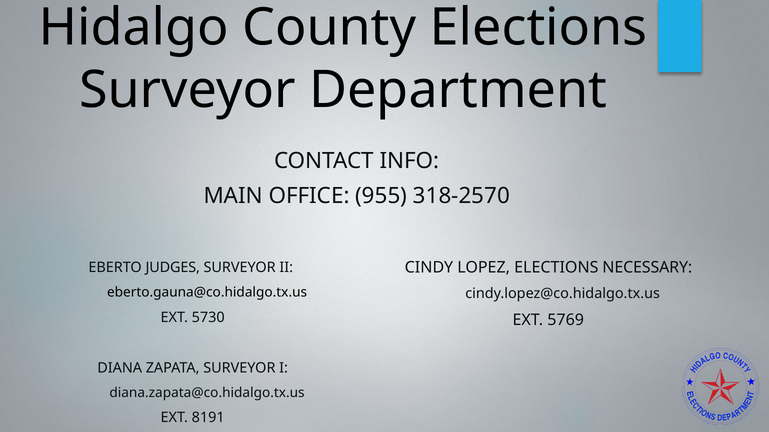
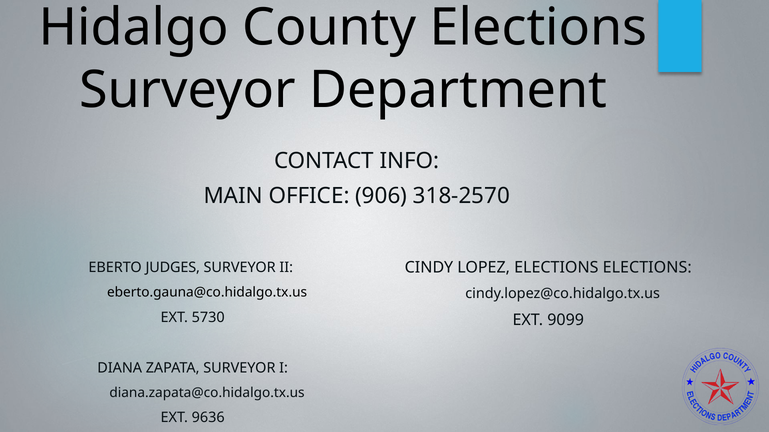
955: 955 -> 906
ELECTIONS NECESSARY: NECESSARY -> ELECTIONS
5769: 5769 -> 9099
8191: 8191 -> 9636
